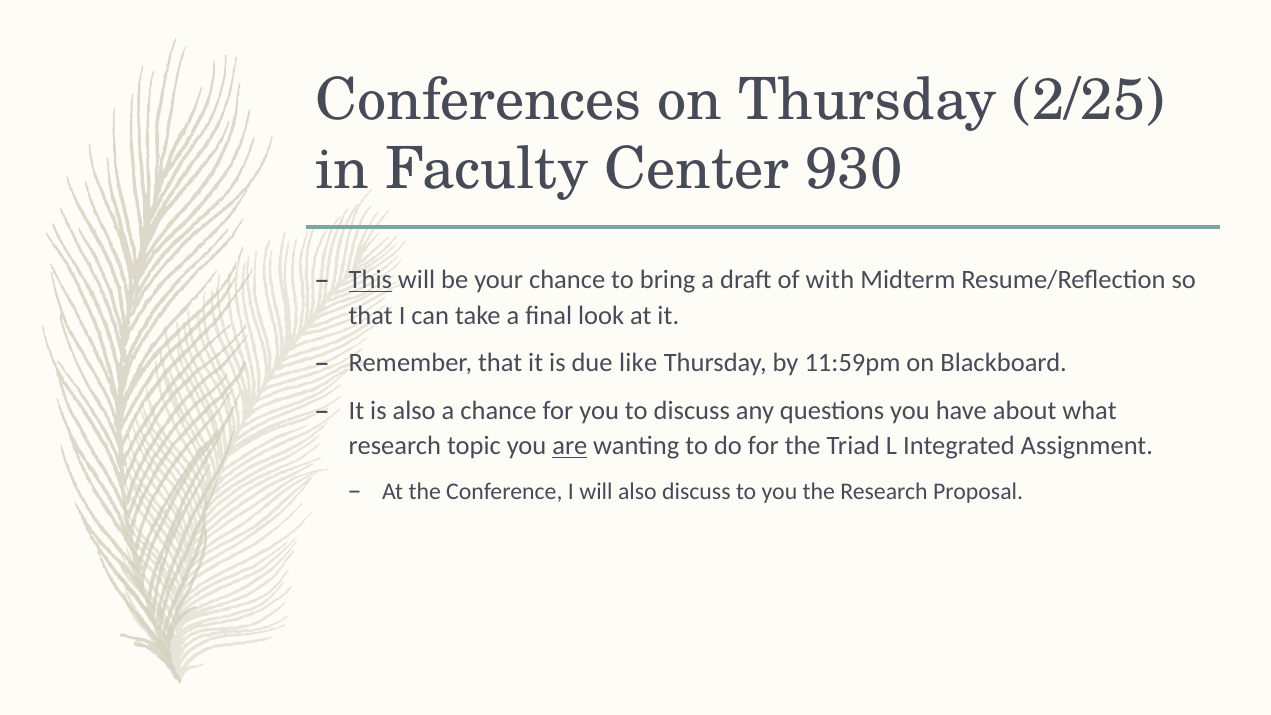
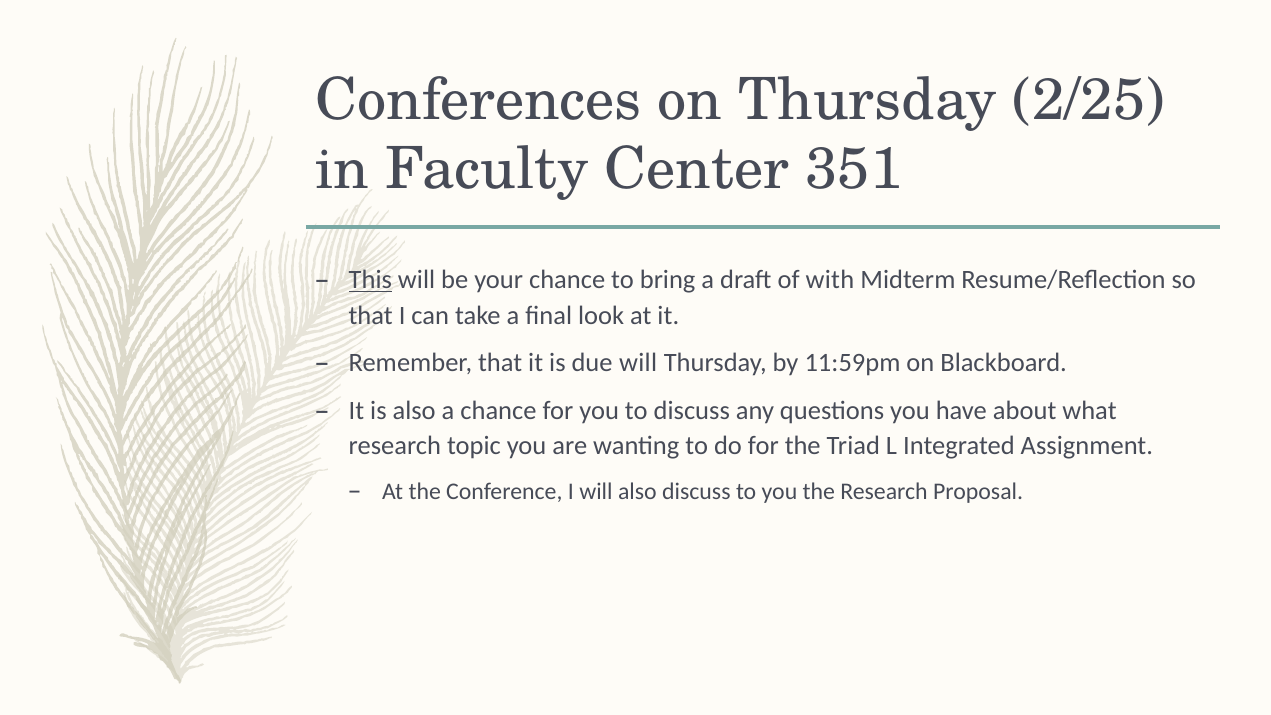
930: 930 -> 351
due like: like -> will
are underline: present -> none
